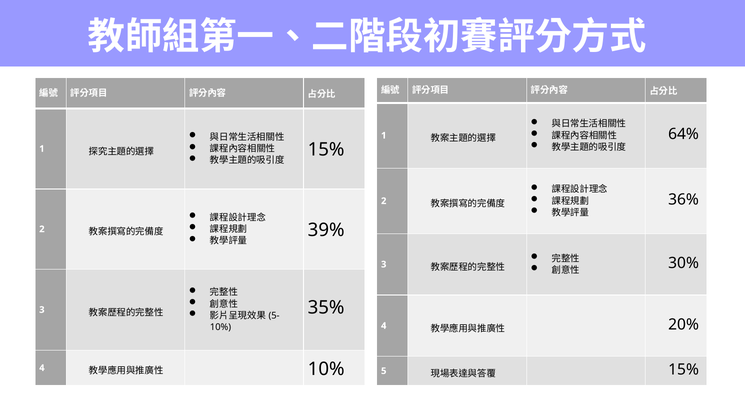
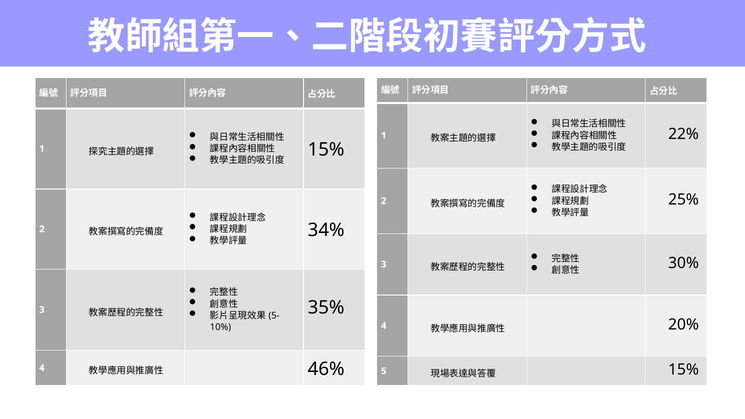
64%: 64% -> 22%
36%: 36% -> 25%
39%: 39% -> 34%
10% at (326, 369): 10% -> 46%
